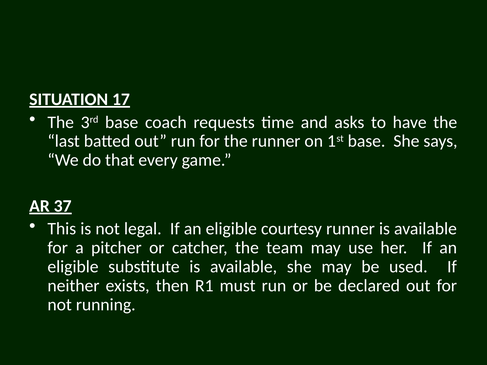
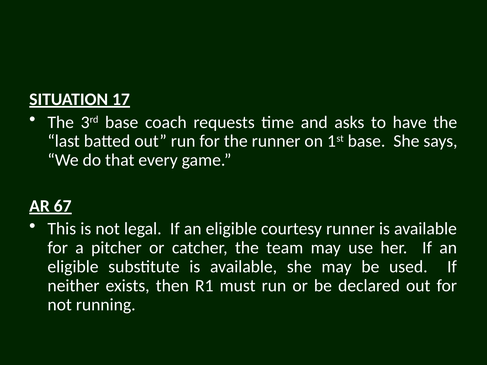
37: 37 -> 67
